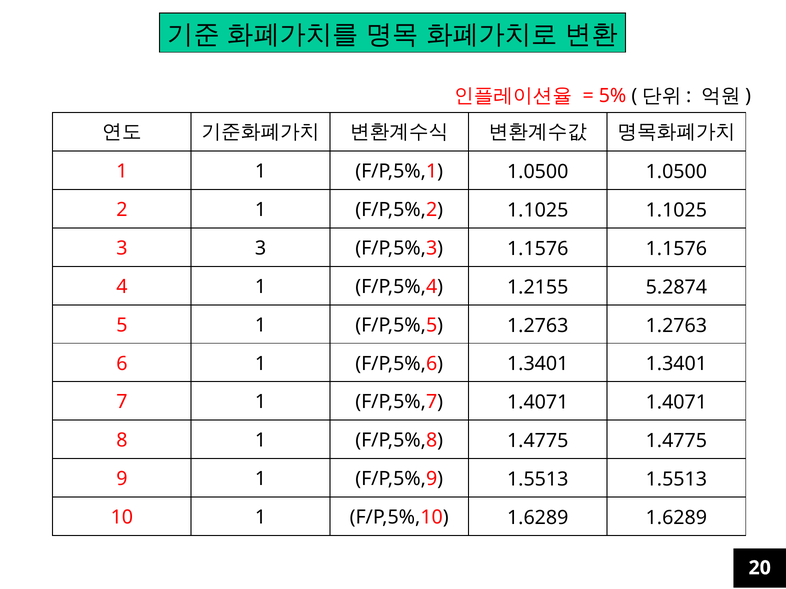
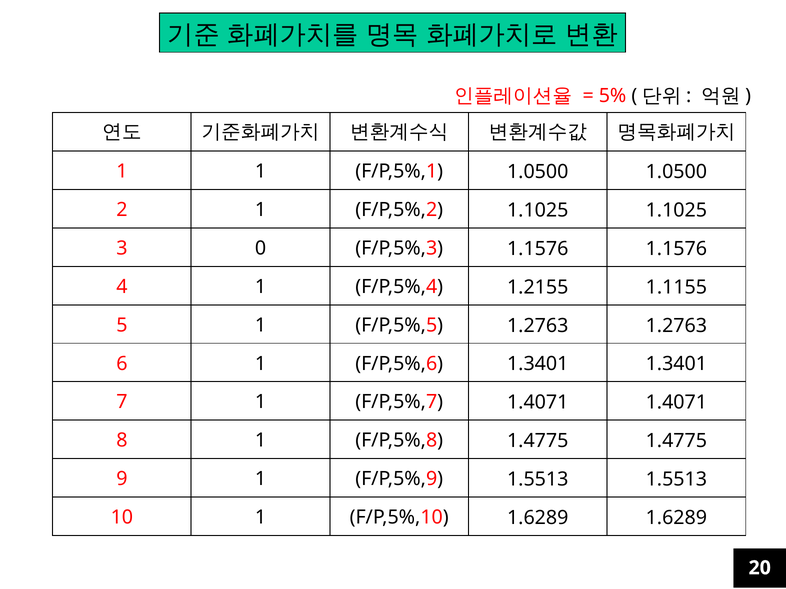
3 3: 3 -> 0
5.2874: 5.2874 -> 1.1155
